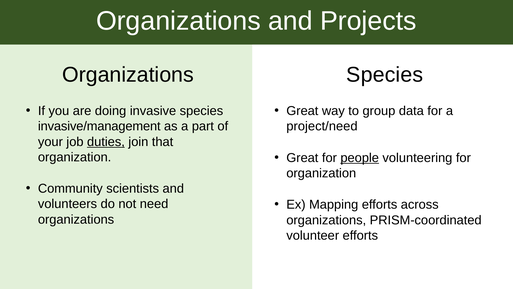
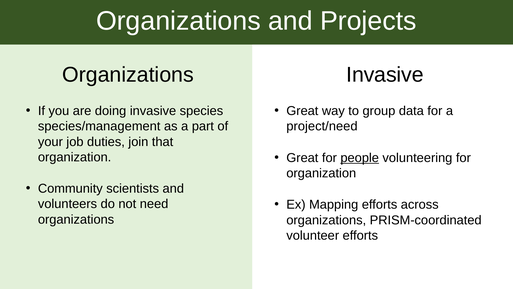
Species at (385, 75): Species -> Invasive
invasive/management: invasive/management -> species/management
duties underline: present -> none
